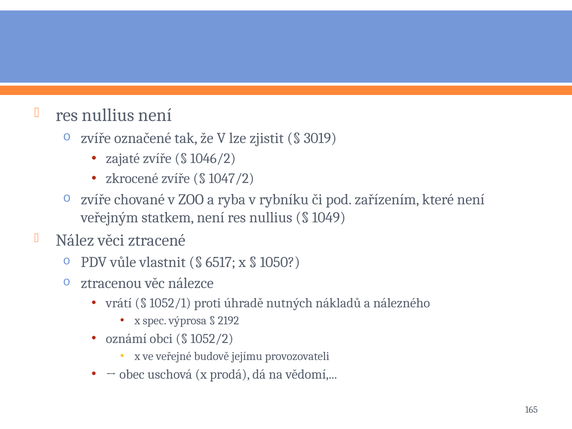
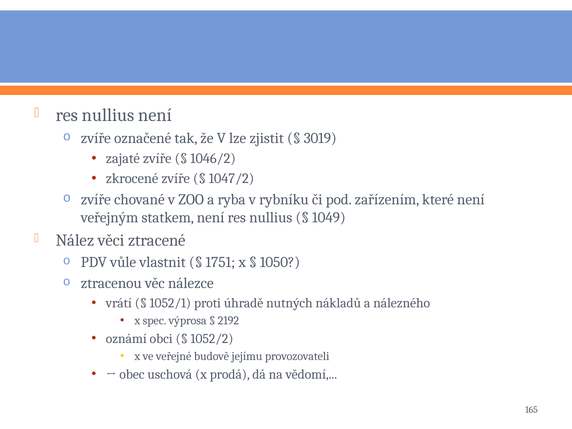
6517: 6517 -> 1751
